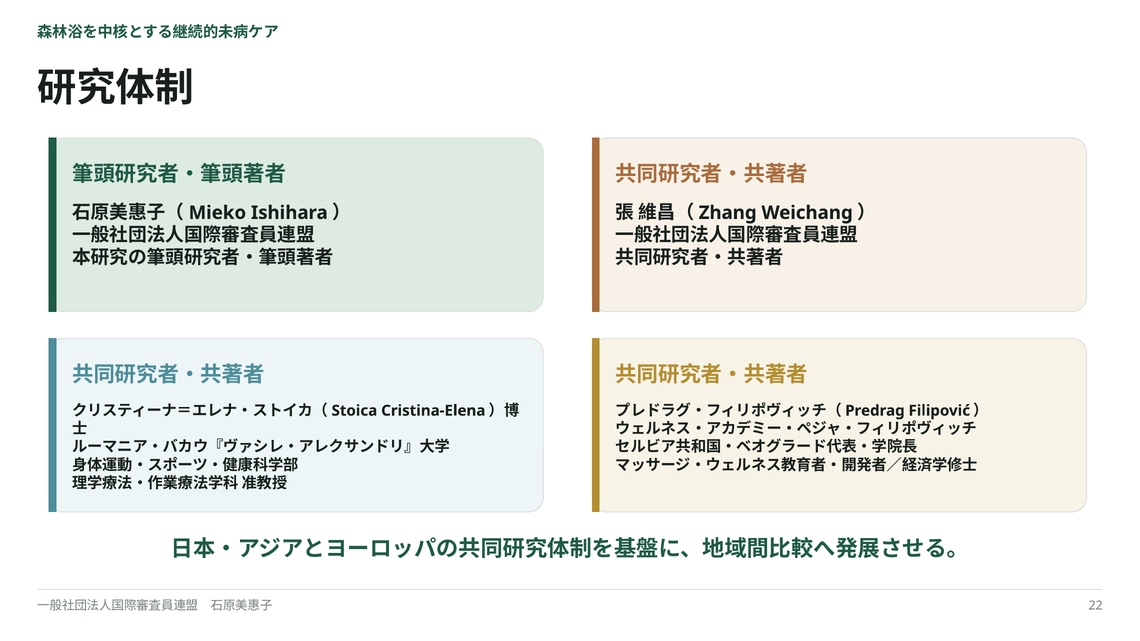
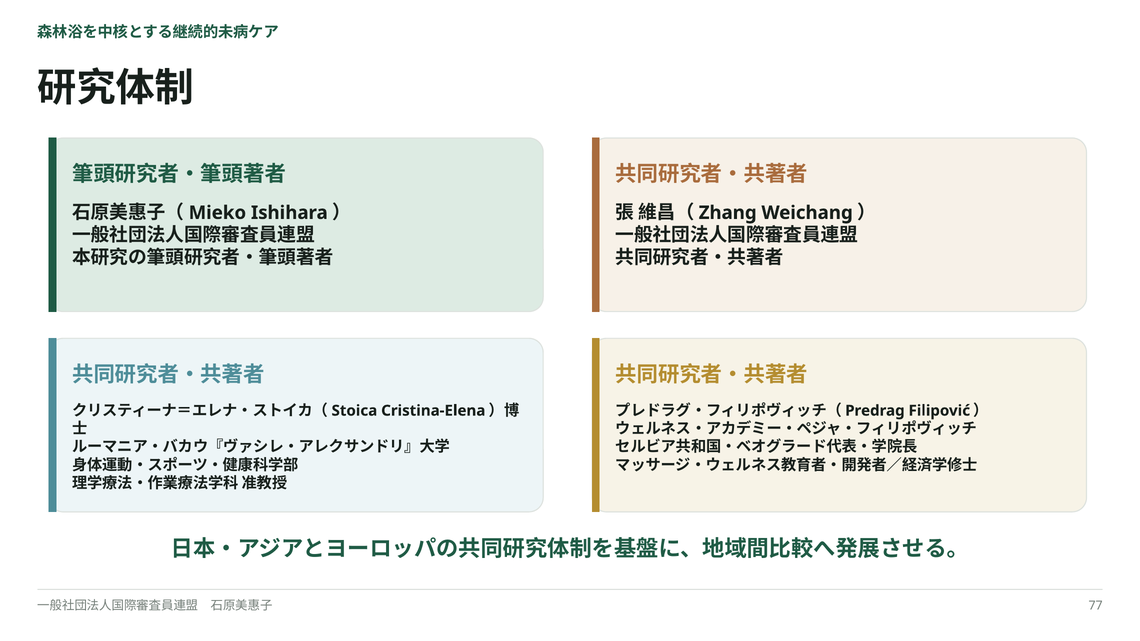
22: 22 -> 77
